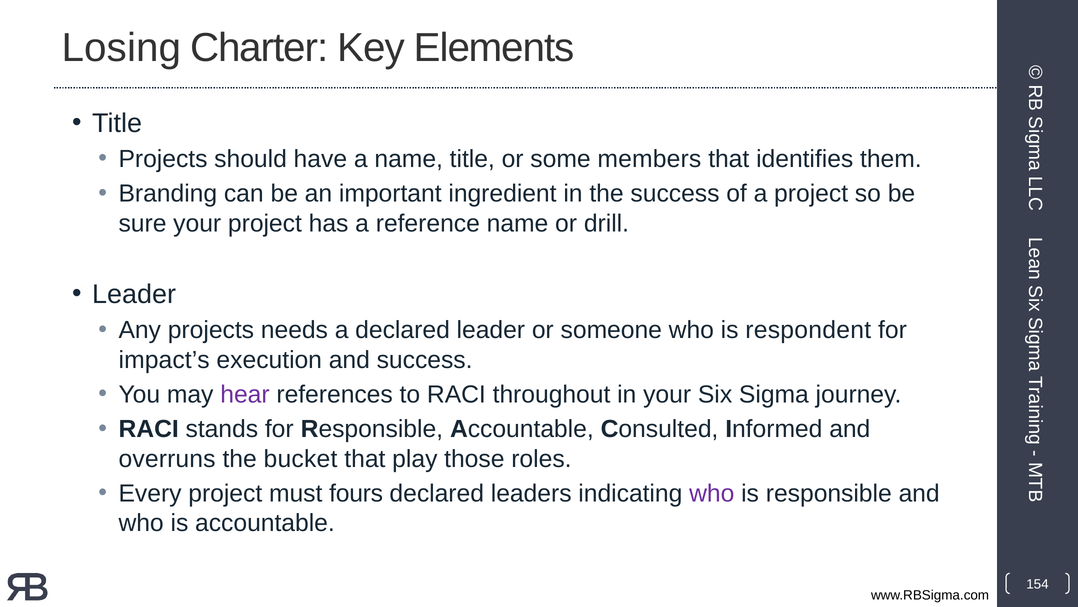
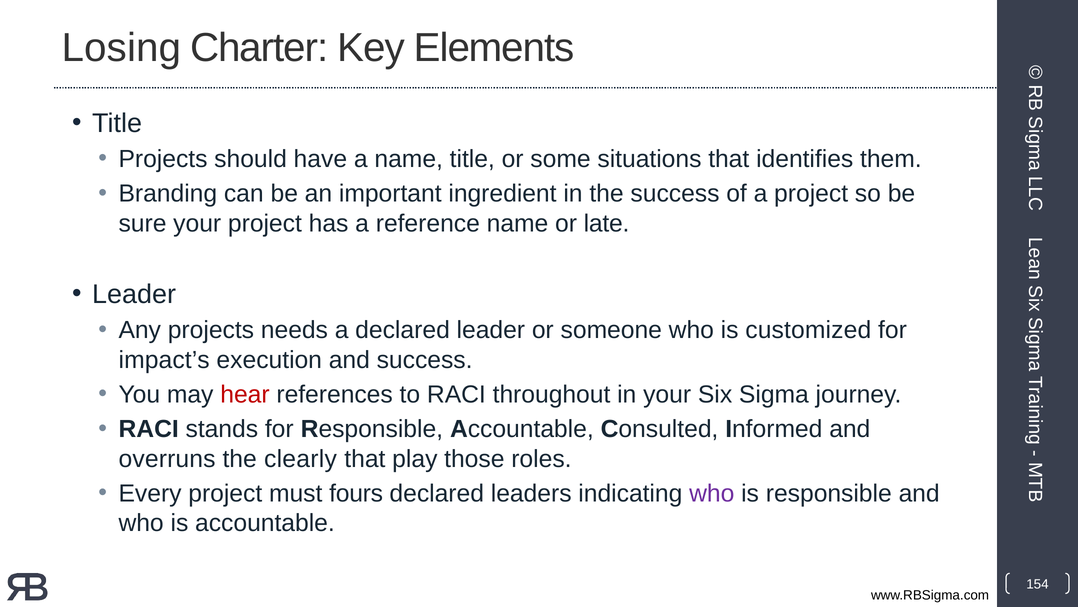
members: members -> situations
drill: drill -> late
respondent: respondent -> customized
hear colour: purple -> red
bucket: bucket -> clearly
